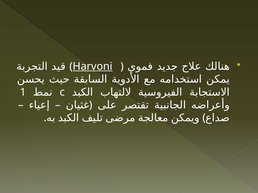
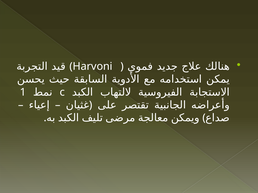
Harvoni underline: present -> none
